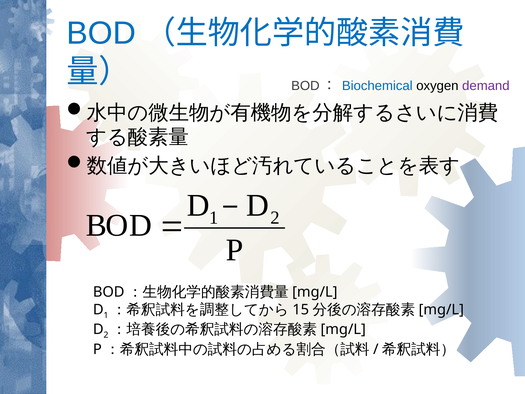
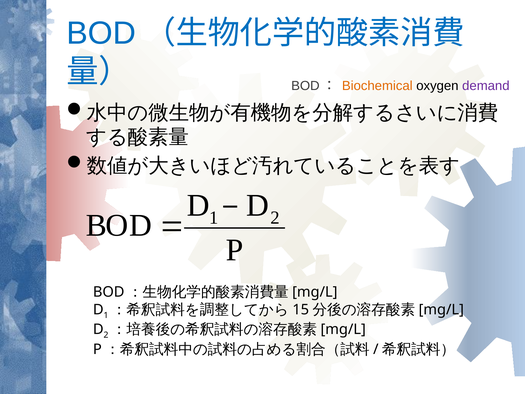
Biochemical colour: blue -> orange
